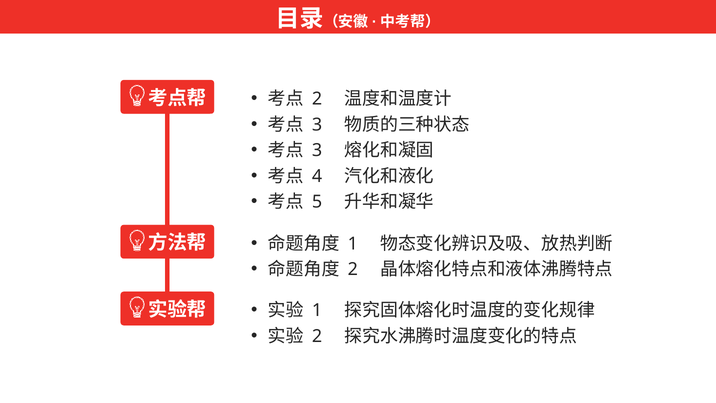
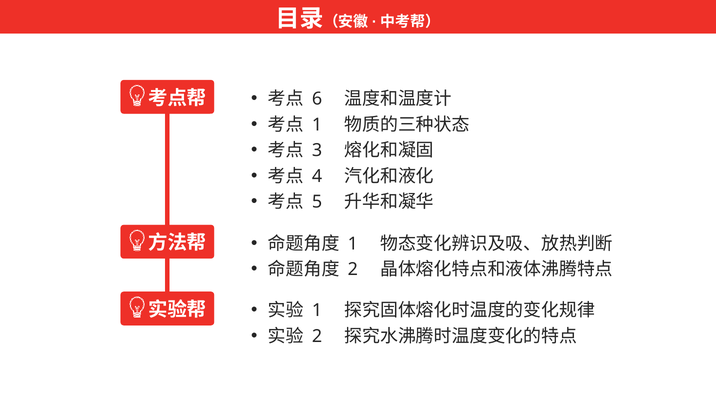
2 at (317, 99): 2 -> 6
3 at (317, 125): 3 -> 1
